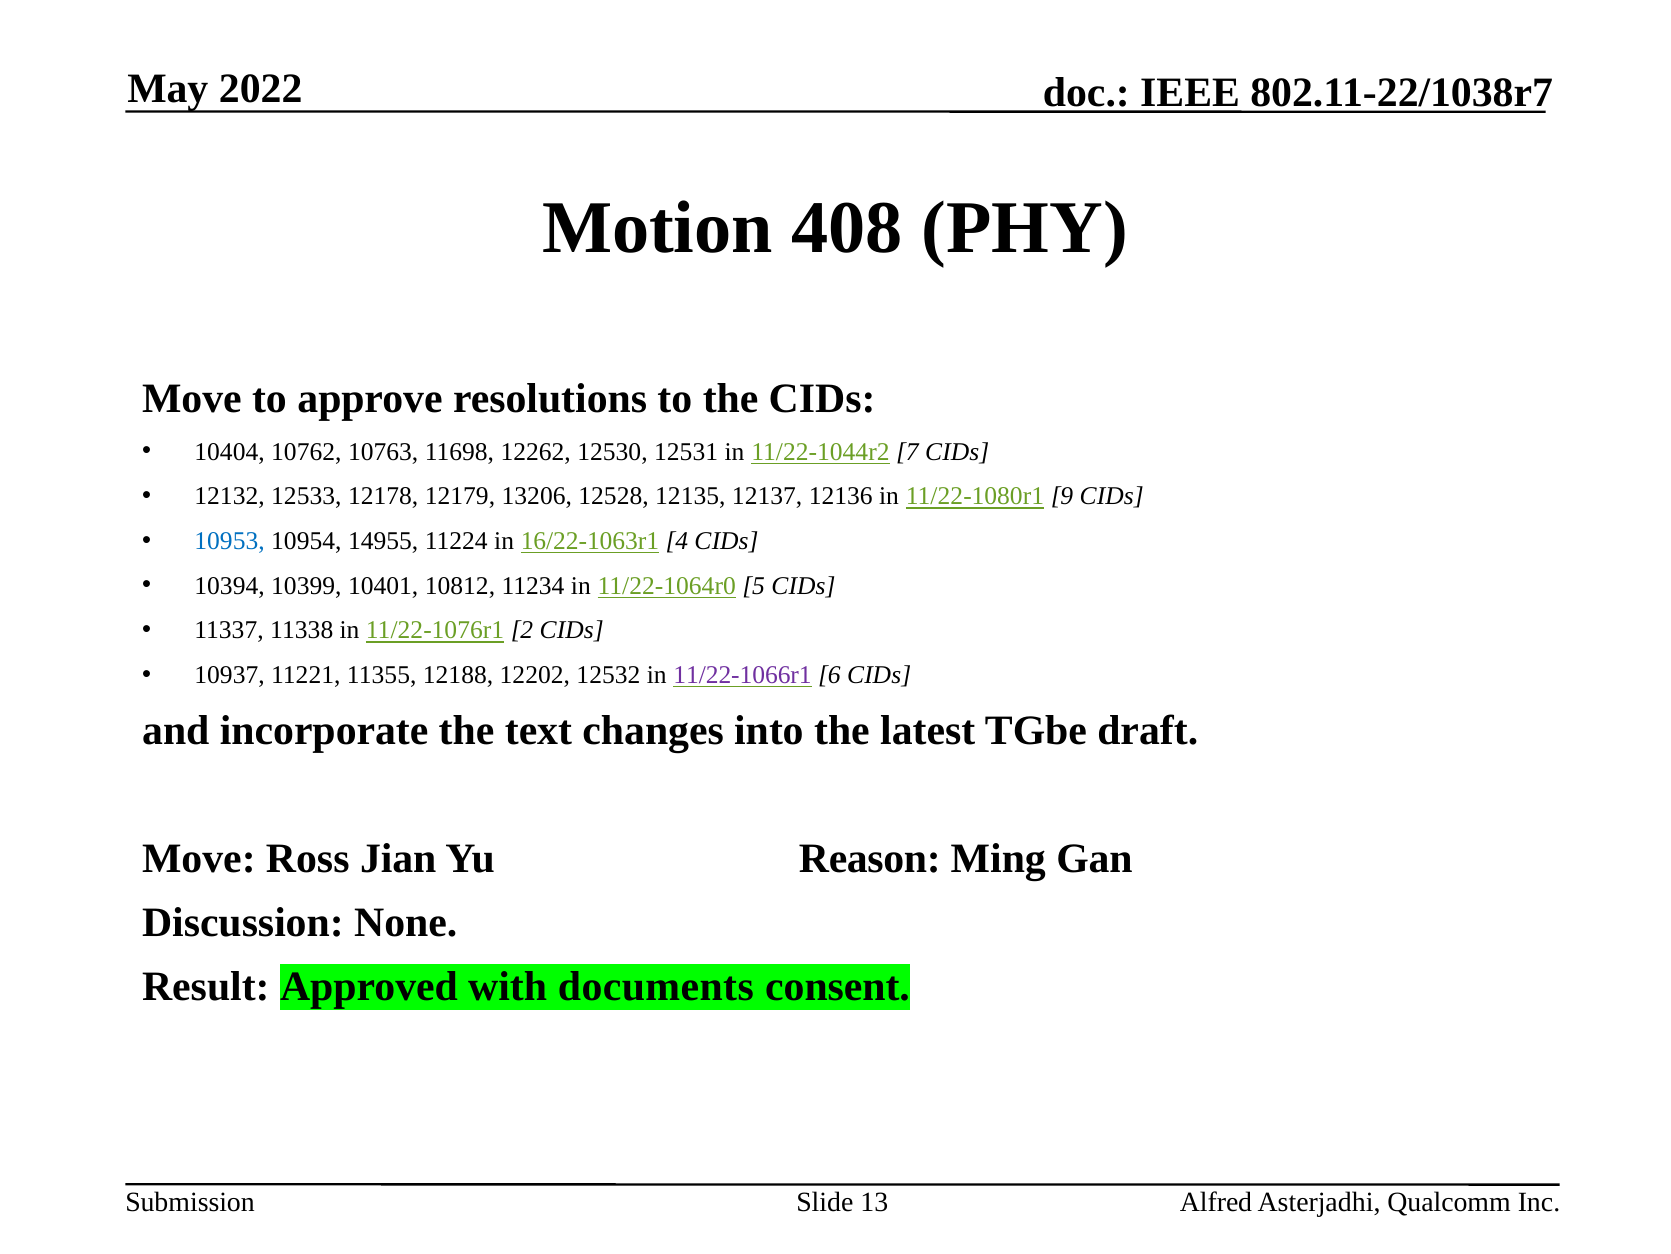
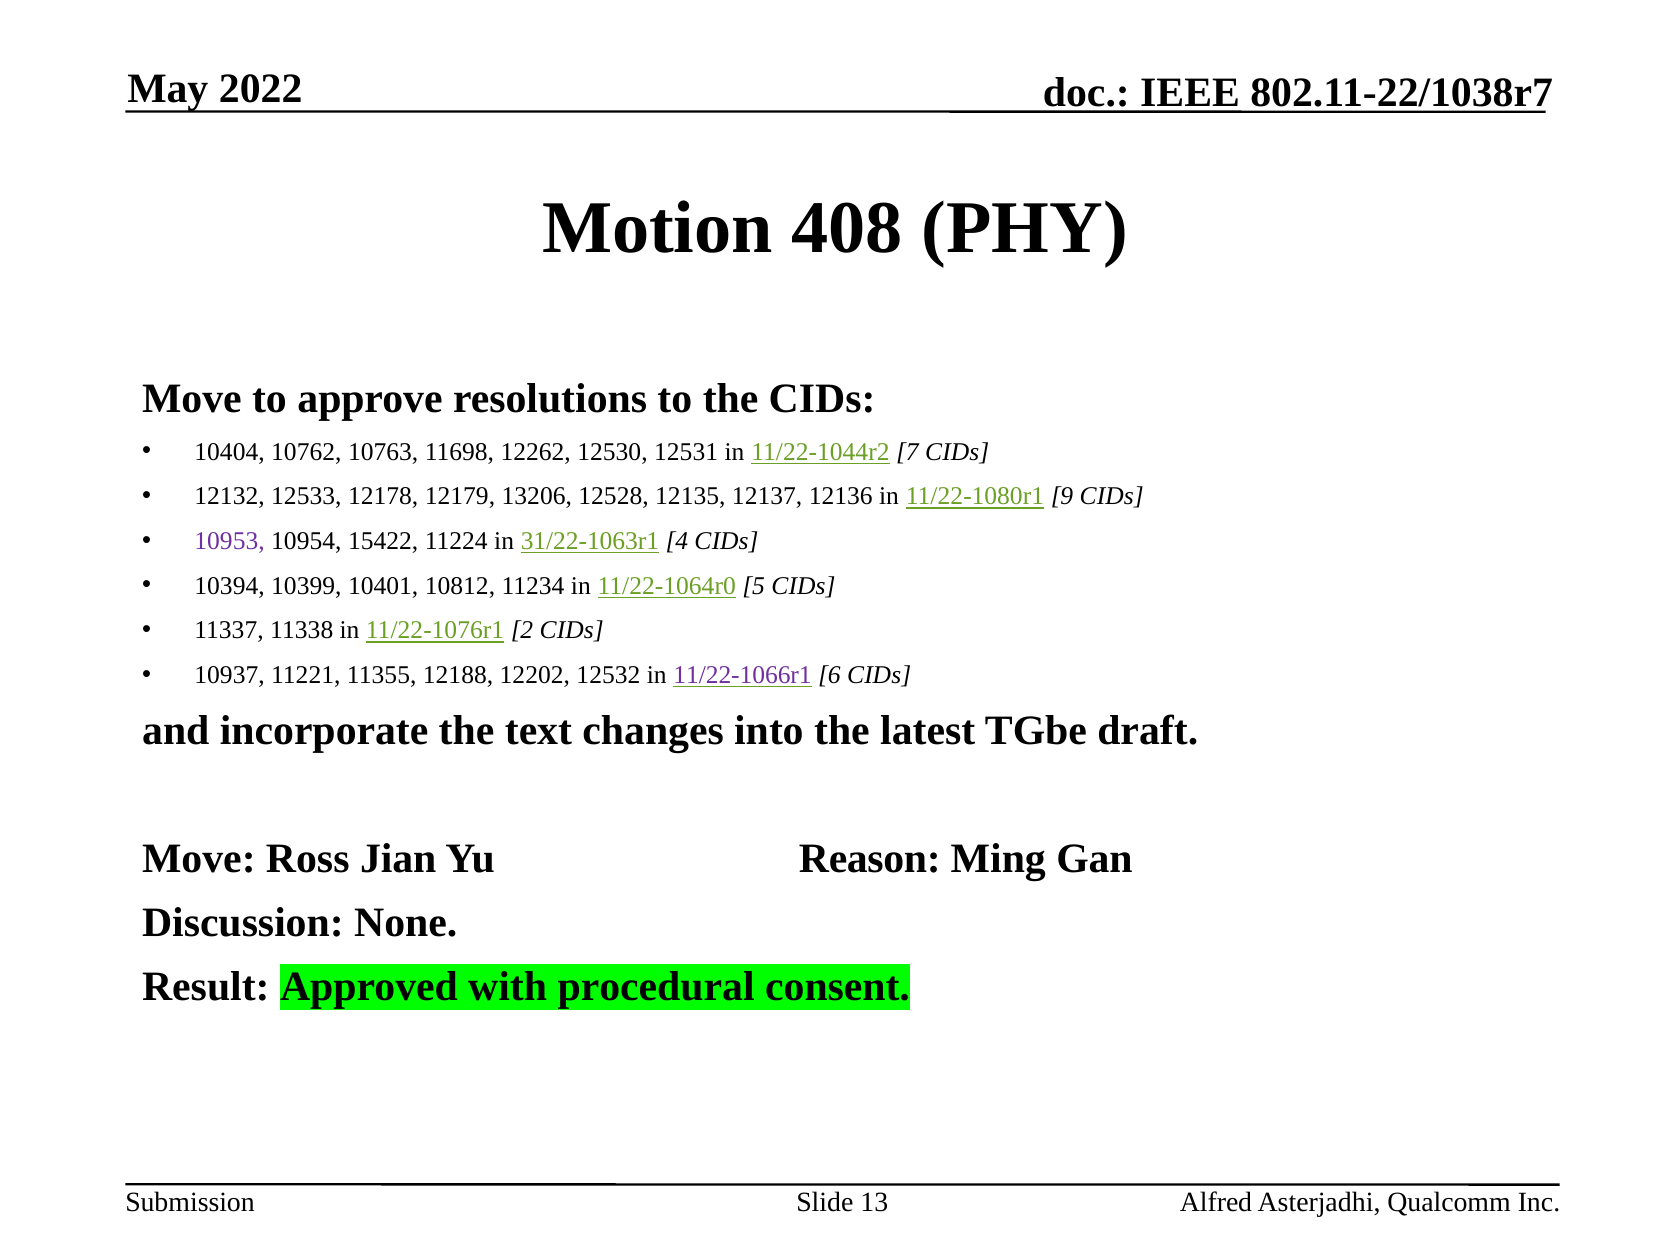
10953 colour: blue -> purple
14955: 14955 -> 15422
16/22-1063r1: 16/22-1063r1 -> 31/22-1063r1
documents: documents -> procedural
